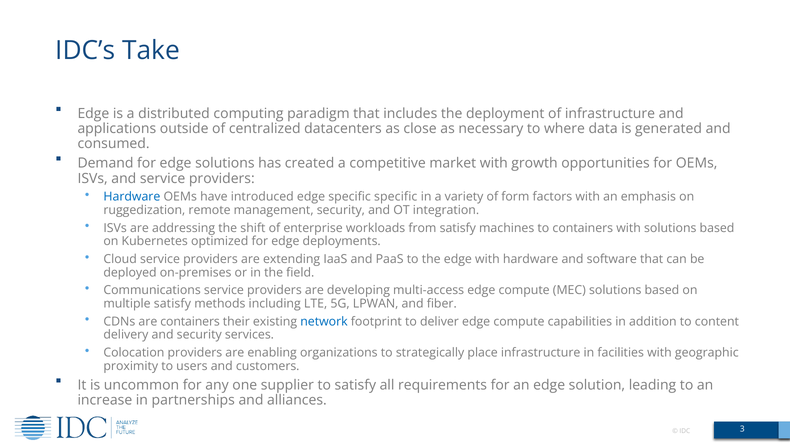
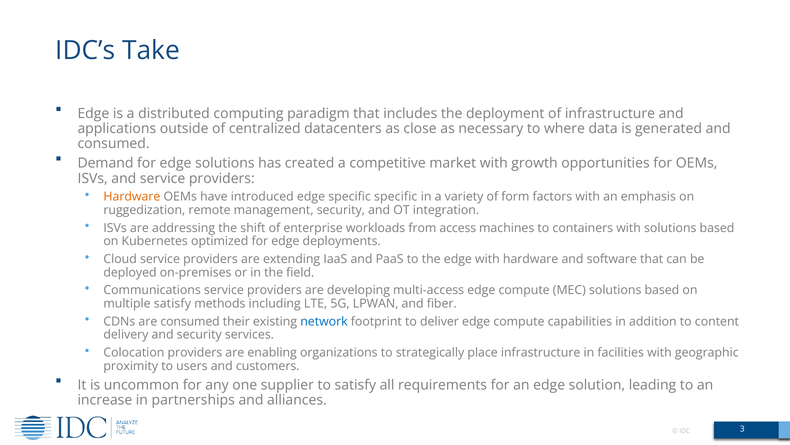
Hardware at (132, 197) colour: blue -> orange
from satisfy: satisfy -> access
are containers: containers -> consumed
